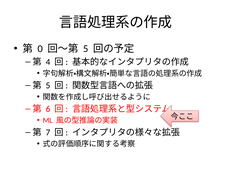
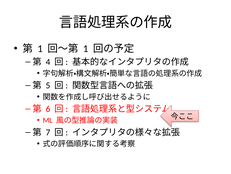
0 at (40, 48): 0 -> 1
5 at (86, 48): 5 -> 1
